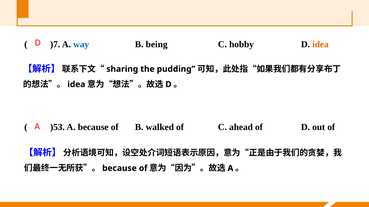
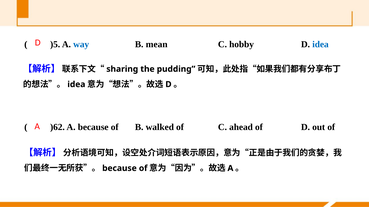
)7: )7 -> )5
being: being -> mean
idea at (320, 44) colour: orange -> blue
)53: )53 -> )62
